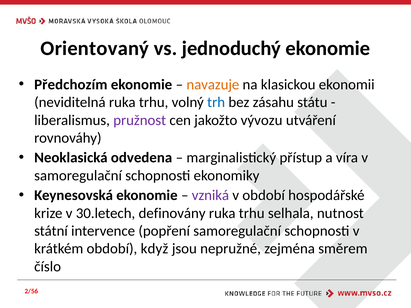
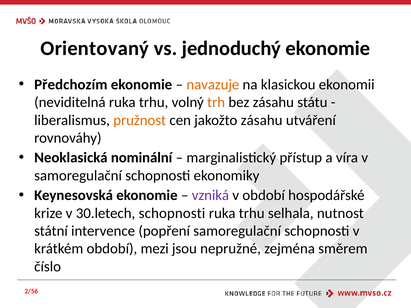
trh colour: blue -> orange
pružnost colour: purple -> orange
jakožto vývozu: vývozu -> zásahu
odvedena: odvedena -> nominální
30.letech definovány: definovány -> schopnosti
když: když -> mezi
